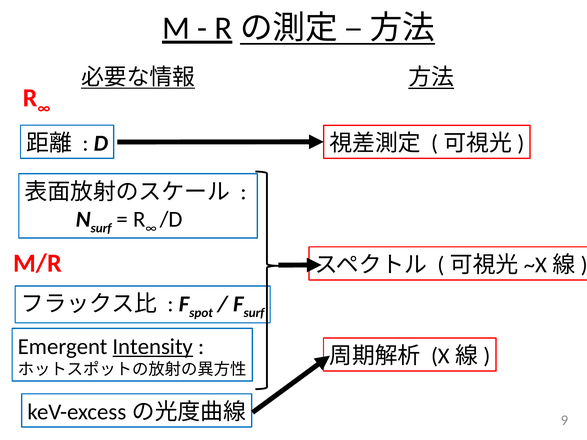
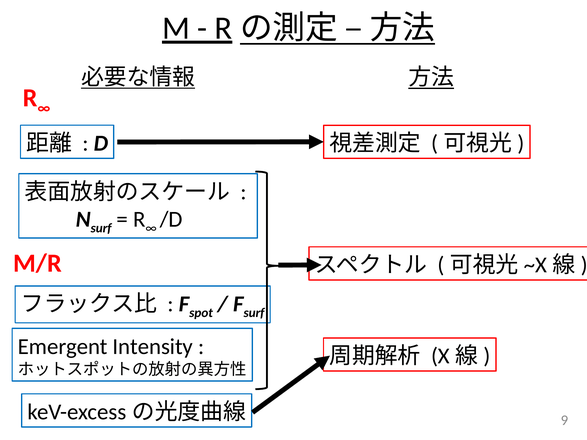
Intensity underline: present -> none
